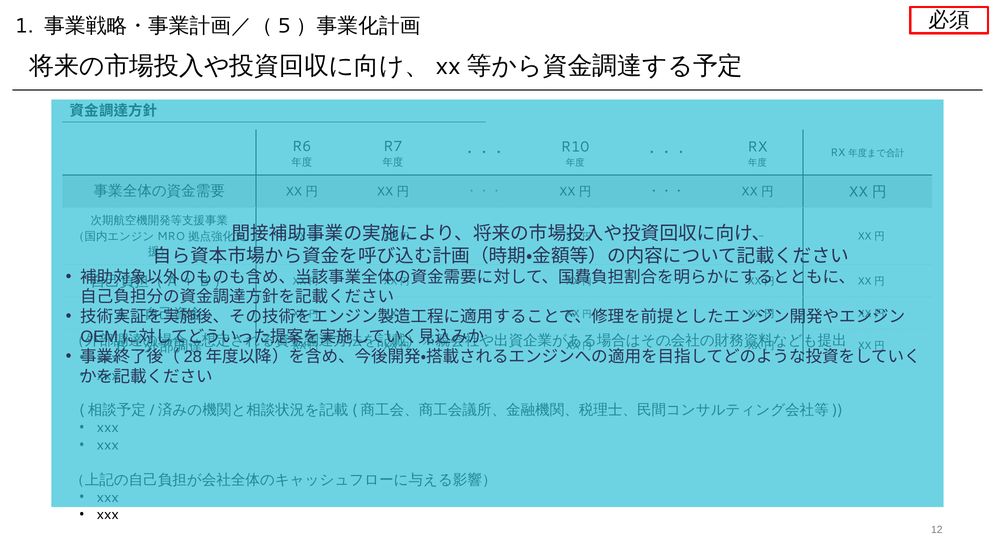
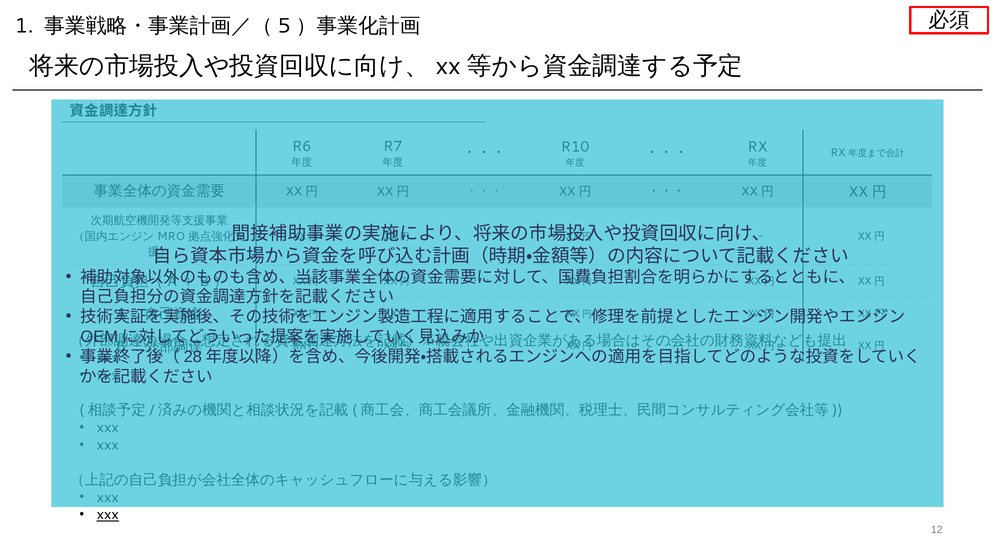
xxx at (108, 514) underline: none -> present
